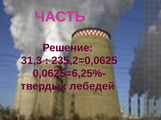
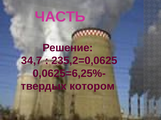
31,3: 31,3 -> 34,7
лебедей: лебедей -> котором
